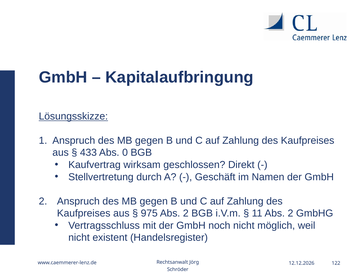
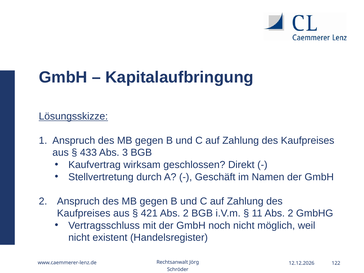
0: 0 -> 3
975: 975 -> 421
